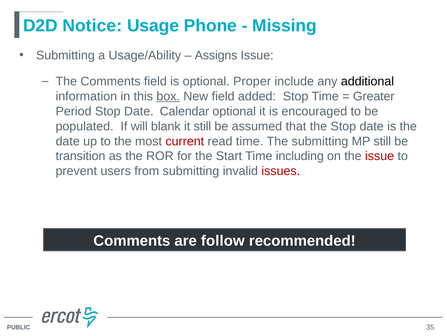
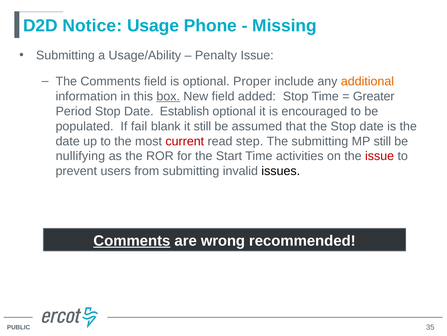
Assigns: Assigns -> Penalty
additional colour: black -> orange
Calendar: Calendar -> Establish
will: will -> fail
read time: time -> step
transition: transition -> nullifying
including: including -> activities
issues colour: red -> black
Comments at (132, 240) underline: none -> present
follow: follow -> wrong
